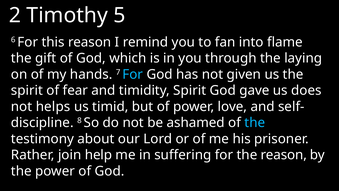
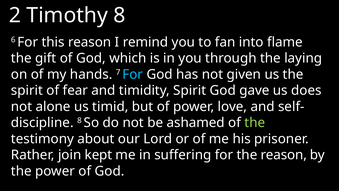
Timothy 5: 5 -> 8
helps: helps -> alone
the at (255, 123) colour: light blue -> light green
help: help -> kept
